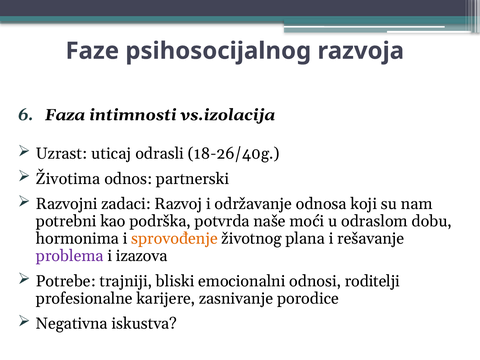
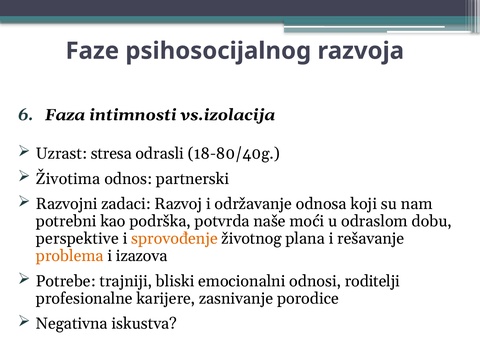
uticaj: uticaj -> stresa
18-26/40g: 18-26/40g -> 18-80/40g
hormonima: hormonima -> perspektive
problema colour: purple -> orange
